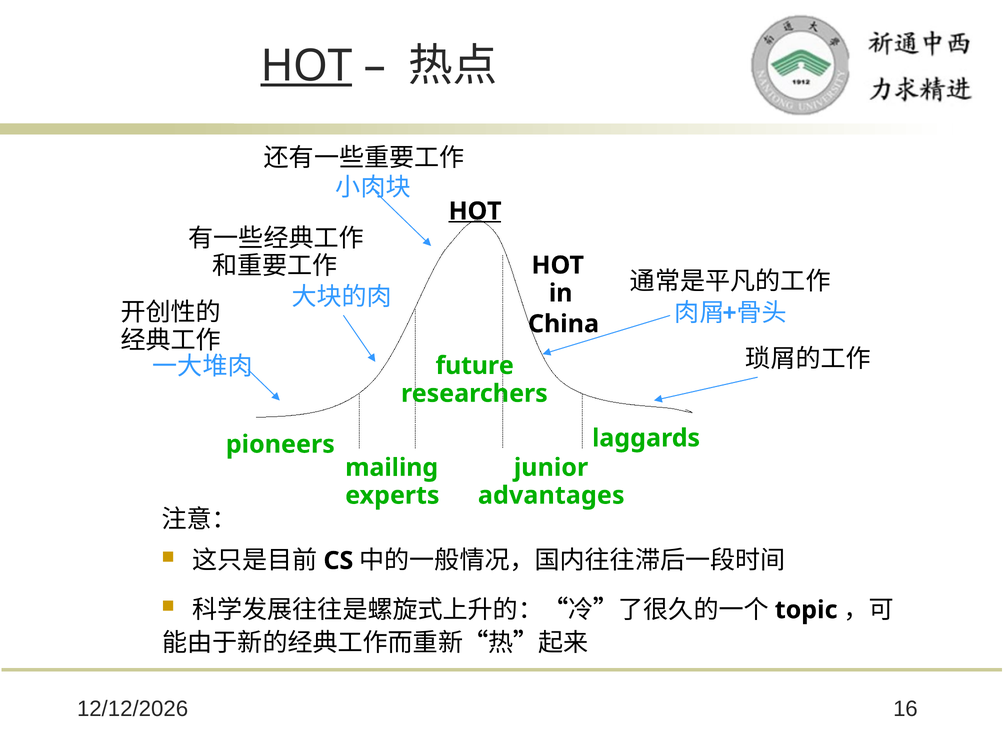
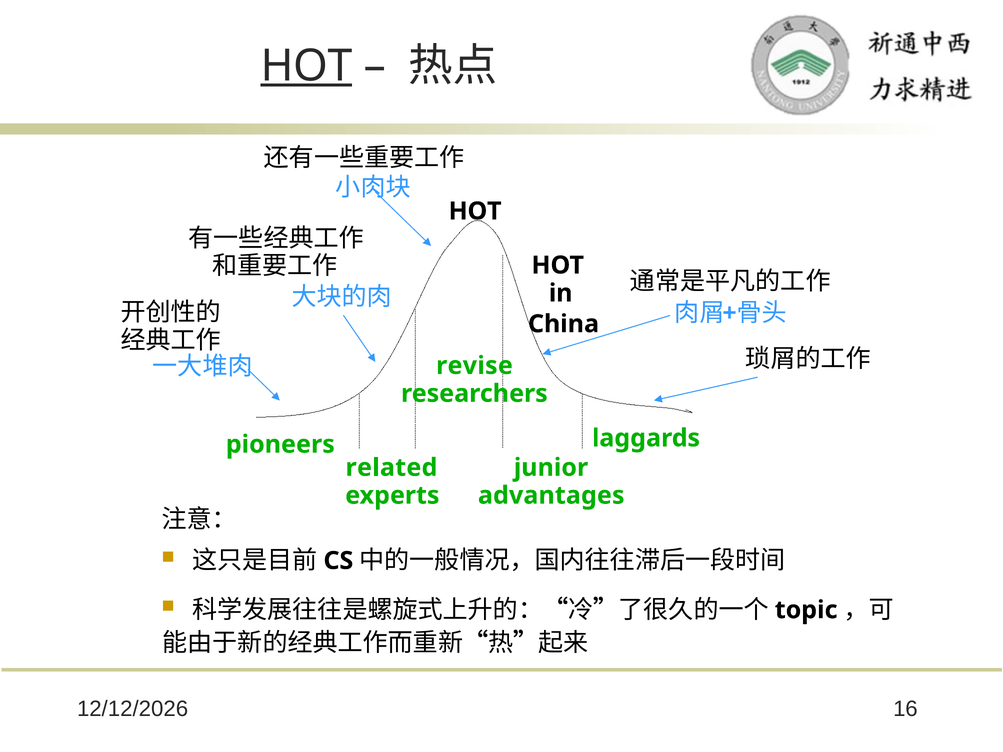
HOT at (475, 211) underline: present -> none
future: future -> revise
mailing: mailing -> related
